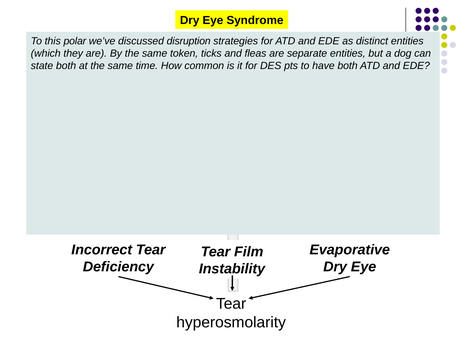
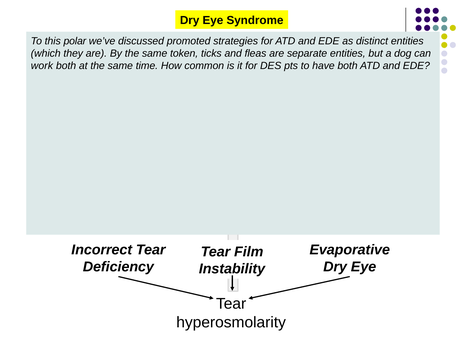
disruption: disruption -> promoted
state: state -> work
